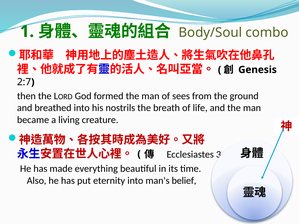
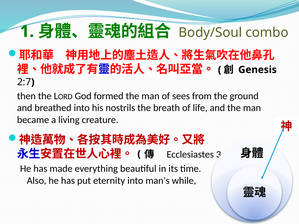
belief: belief -> while
